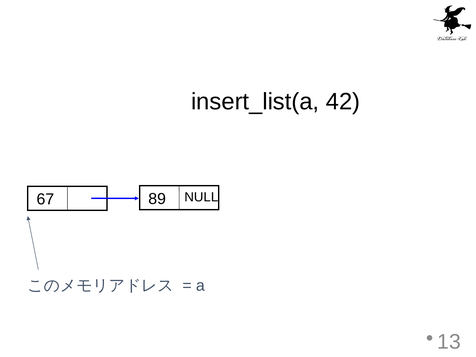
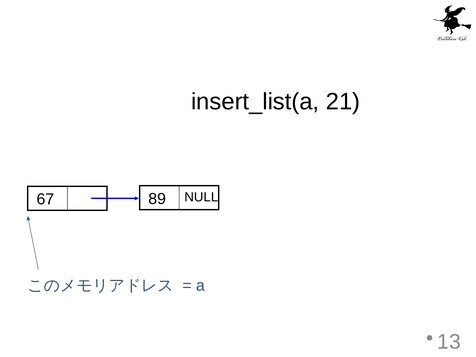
42: 42 -> 21
